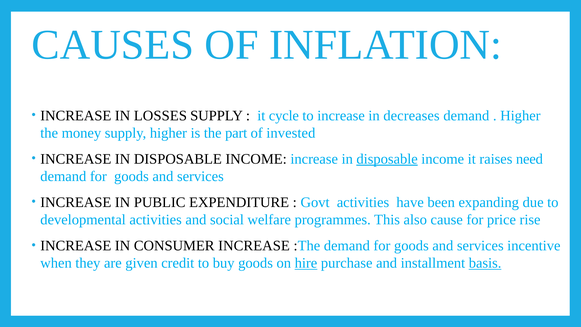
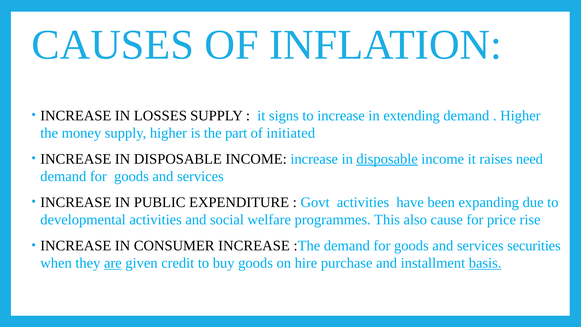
cycle: cycle -> signs
decreases: decreases -> extending
invested: invested -> initiated
incentive: incentive -> securities
are underline: none -> present
hire underline: present -> none
